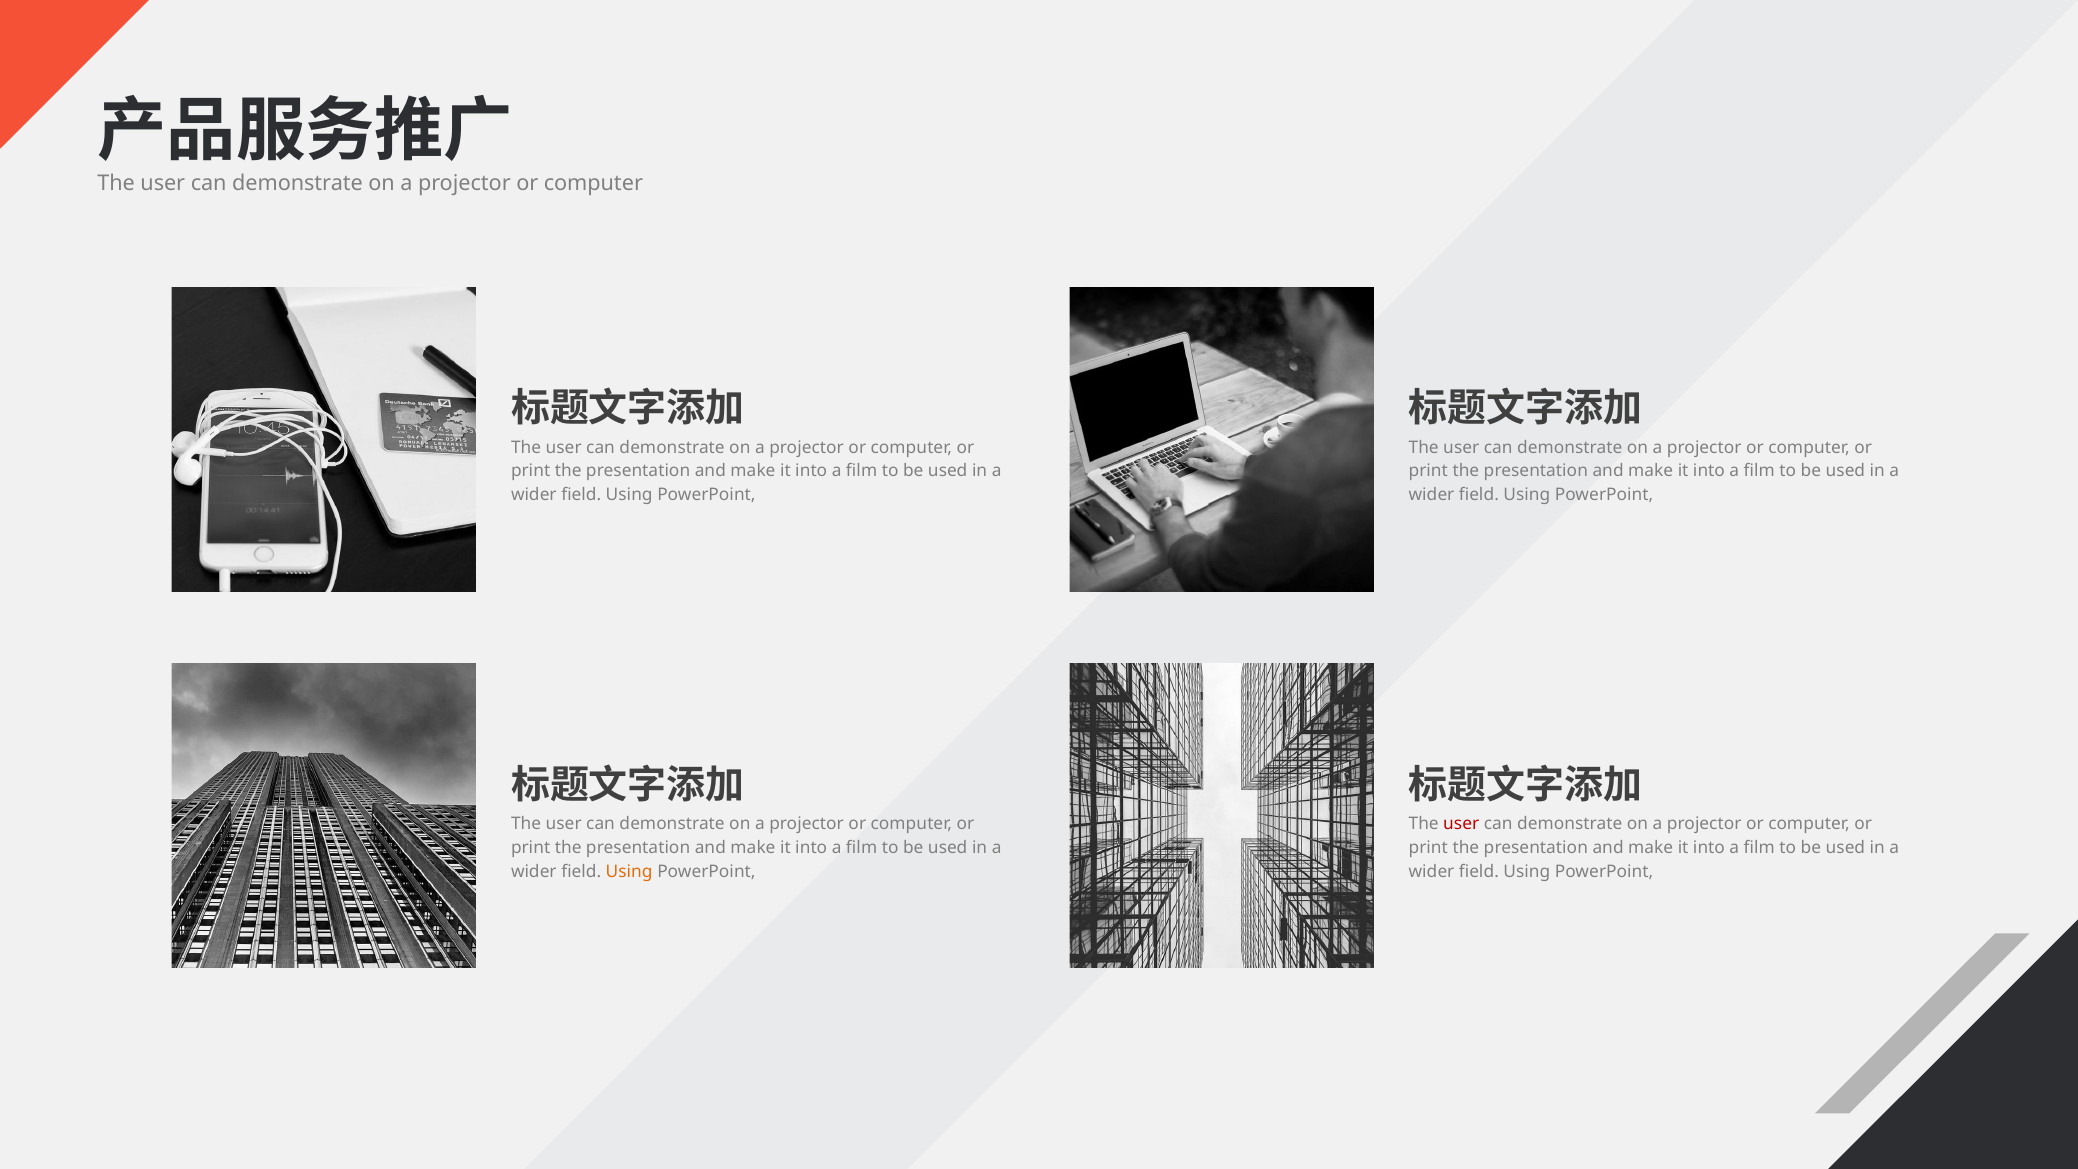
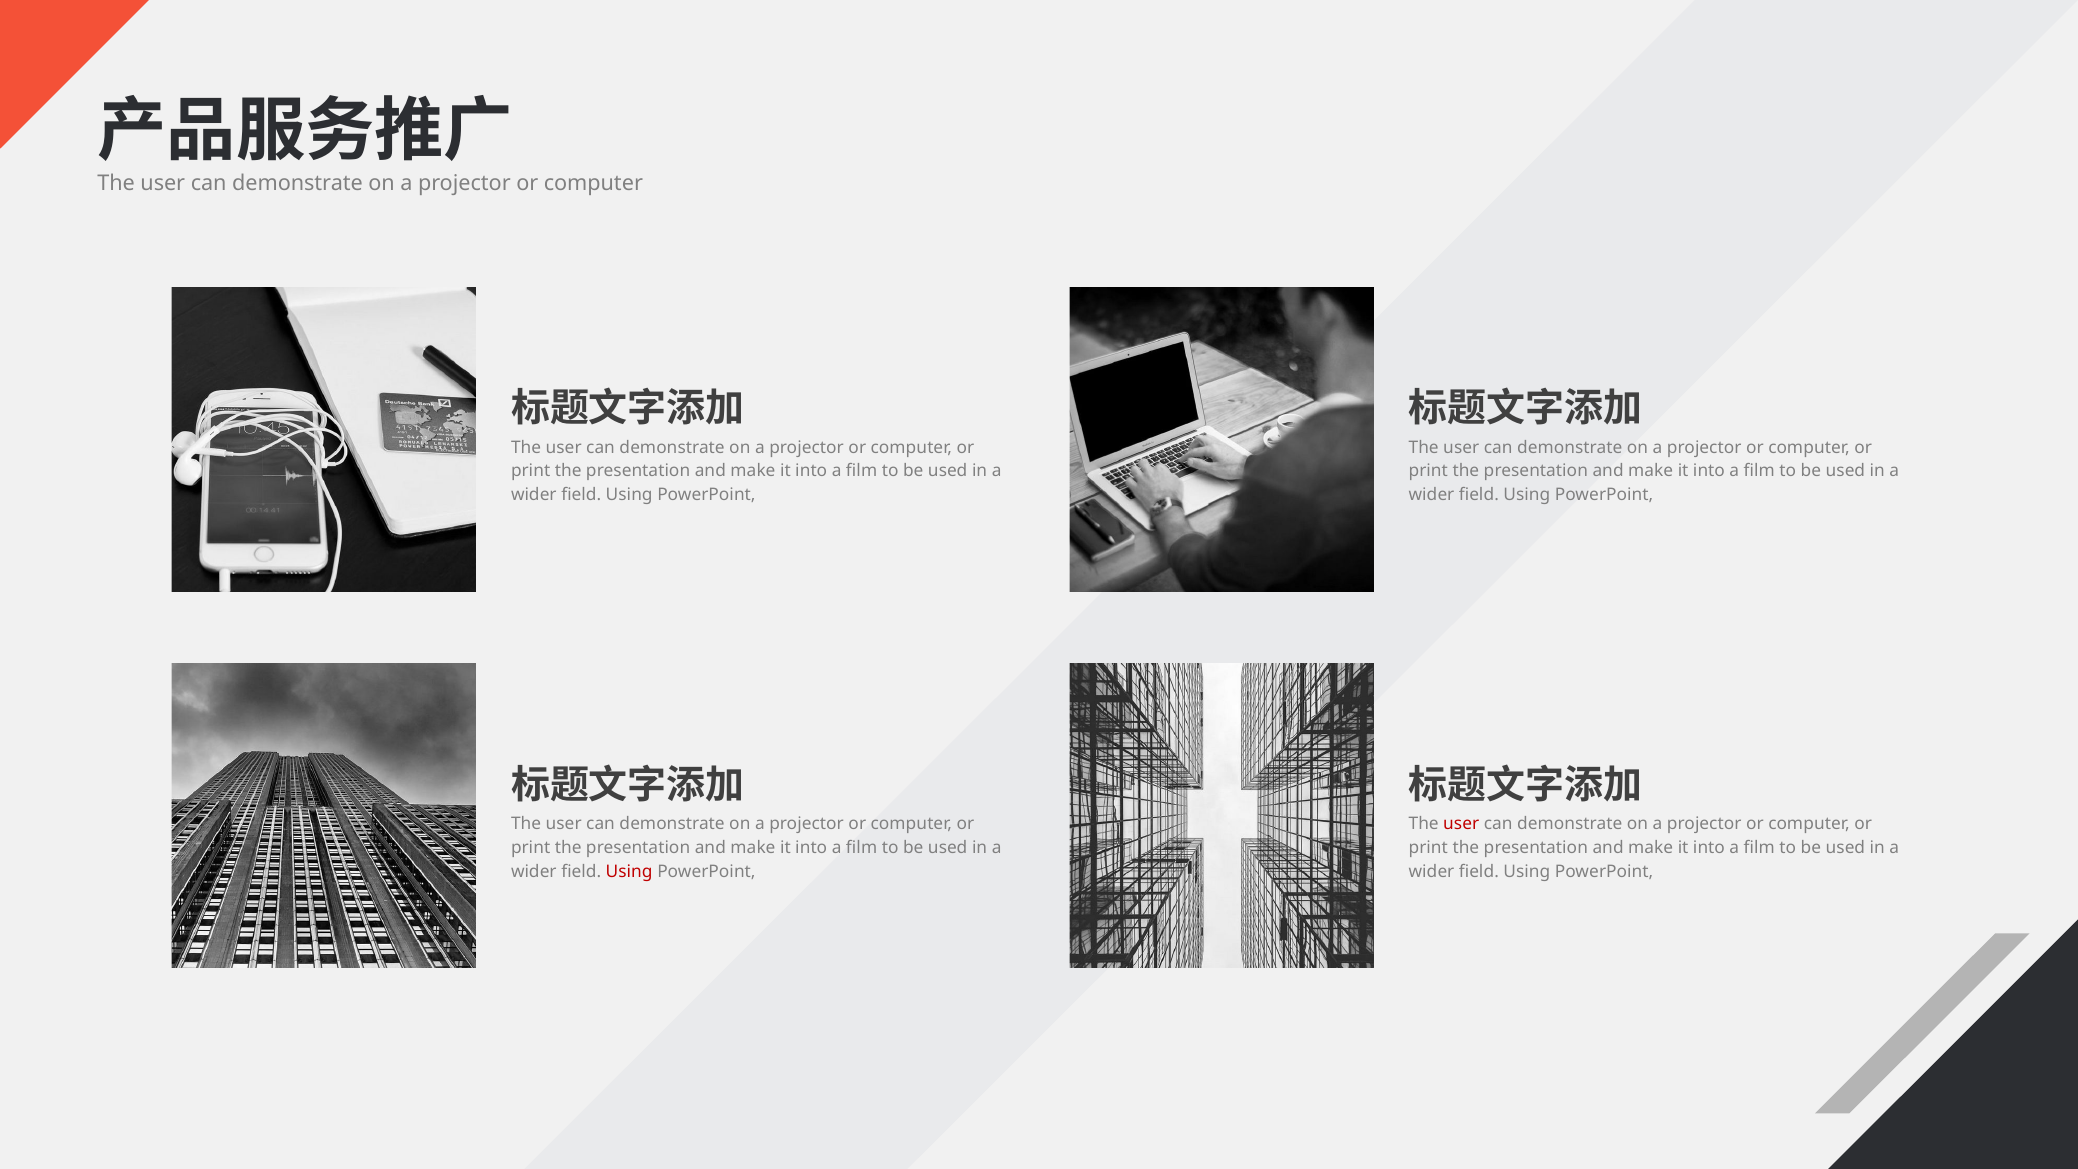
Using at (629, 871) colour: orange -> red
